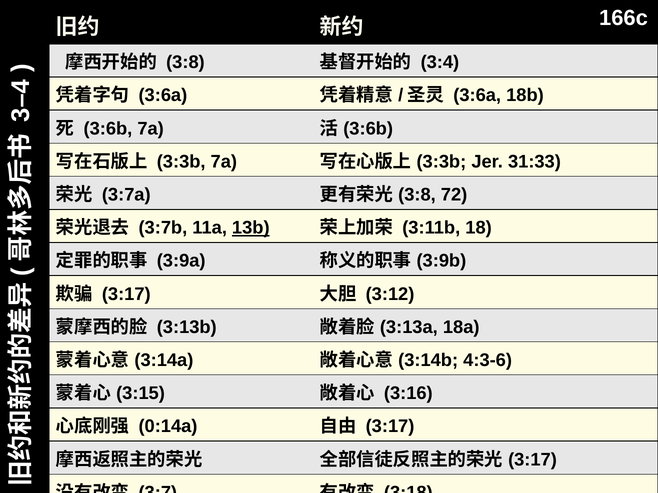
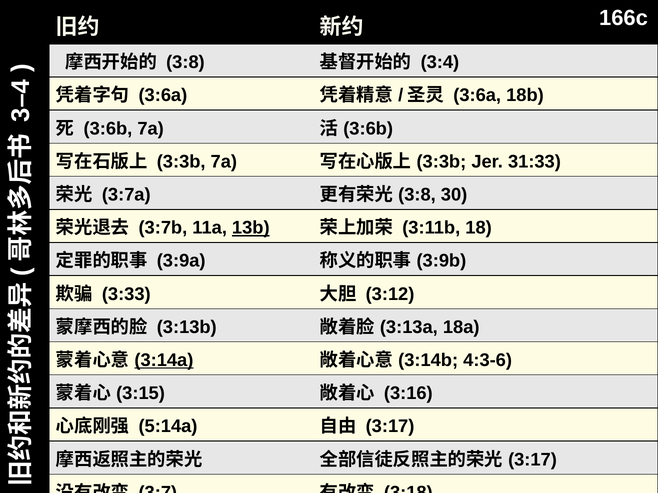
72: 72 -> 30
3:17 at (126, 294): 3:17 -> 3:33
3:14a underline: none -> present
0:14a: 0:14a -> 5:14a
